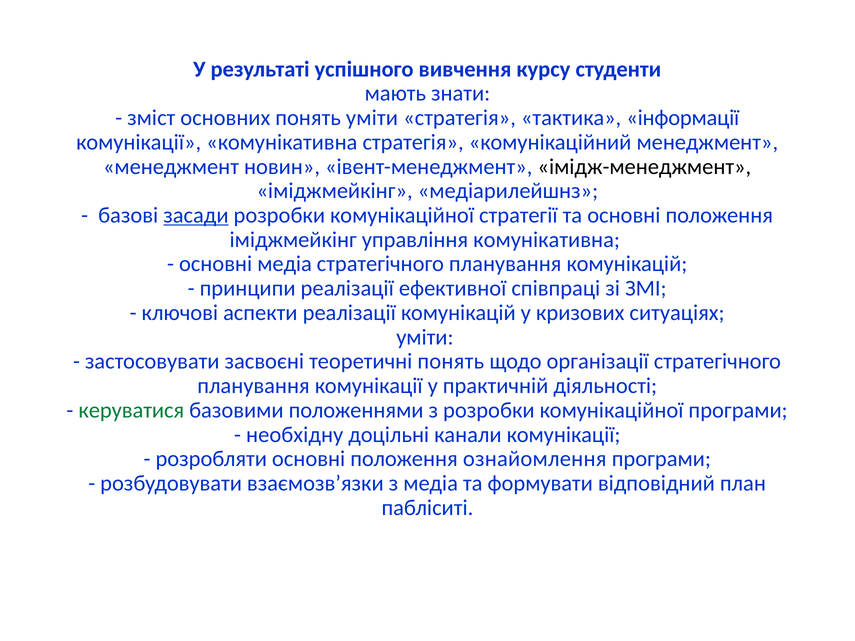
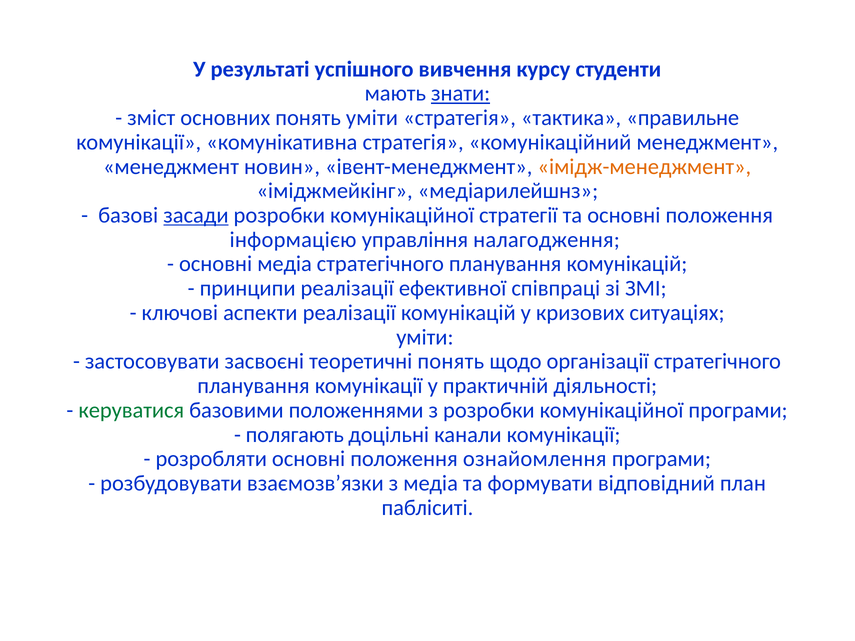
знати underline: none -> present
інформації: інформації -> правильне
імідж-менеджмент colour: black -> orange
іміджмейкінг at (293, 240): іміджмейкінг -> інформацією
управління комунікативна: комунікативна -> налагодження
необхідну: необхідну -> полягають
